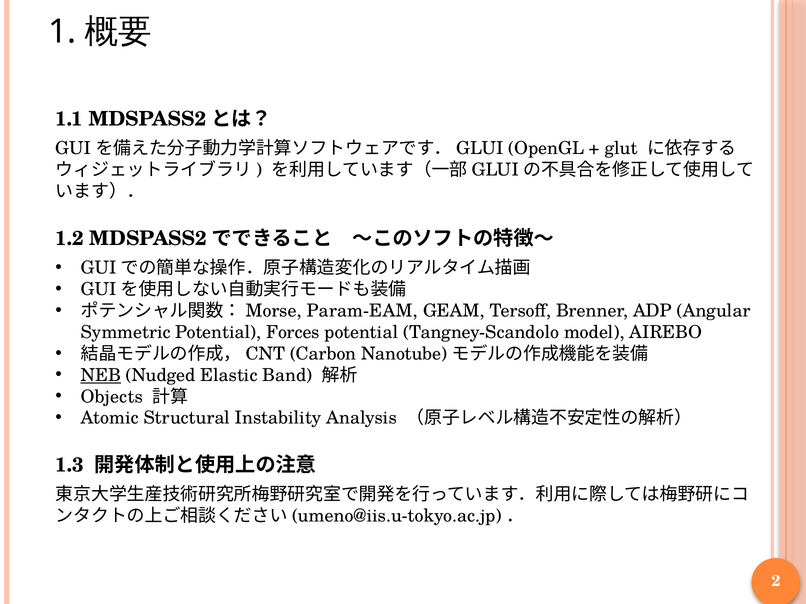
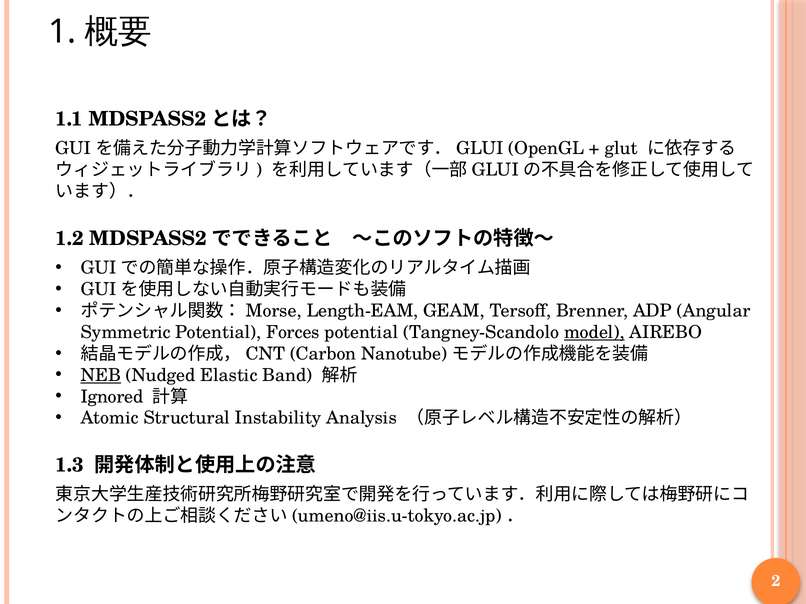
Param-EAM: Param-EAM -> Length-EAM
model underline: none -> present
Objects: Objects -> Ignored
